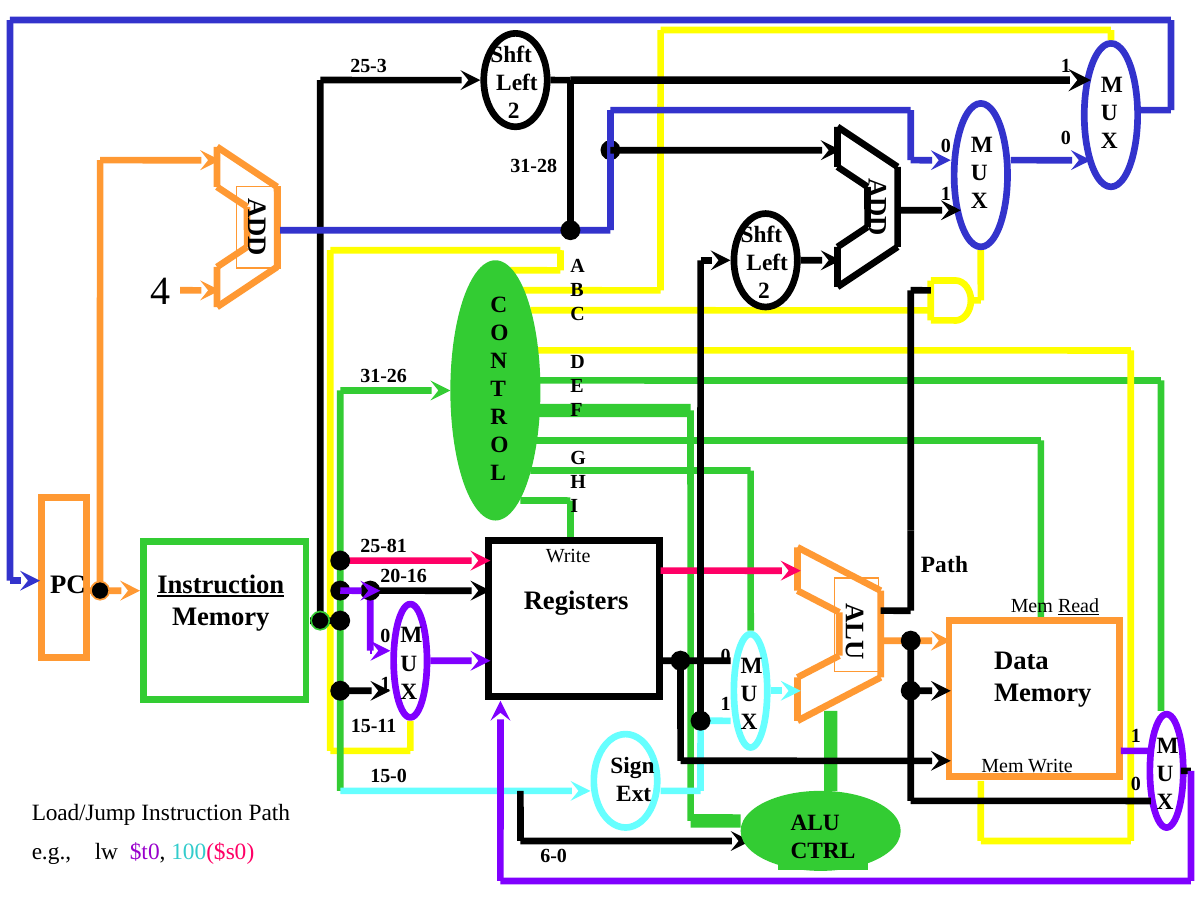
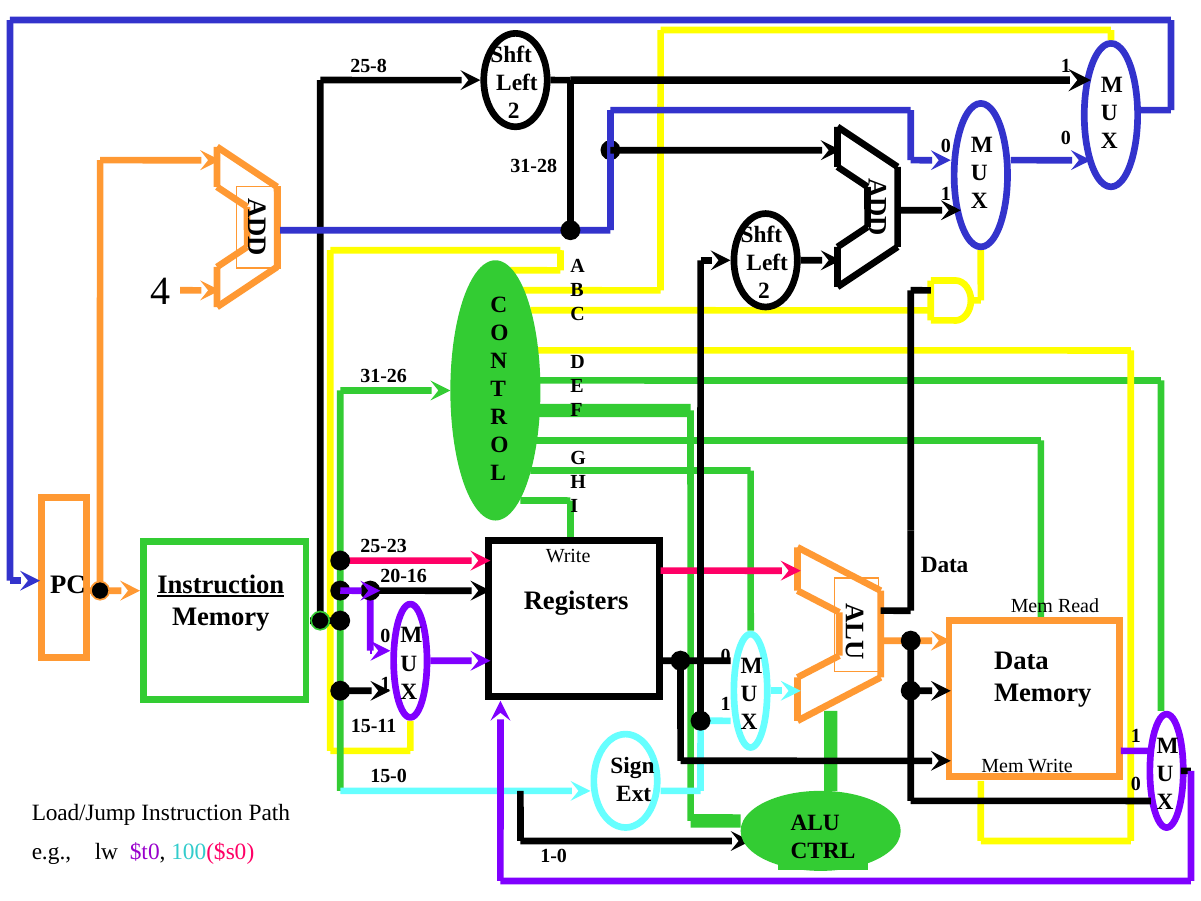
25-3: 25-3 -> 25-8
25-81: 25-81 -> 25-23
Path at (944, 565): Path -> Data
Read underline: present -> none
6-0: 6-0 -> 1-0
